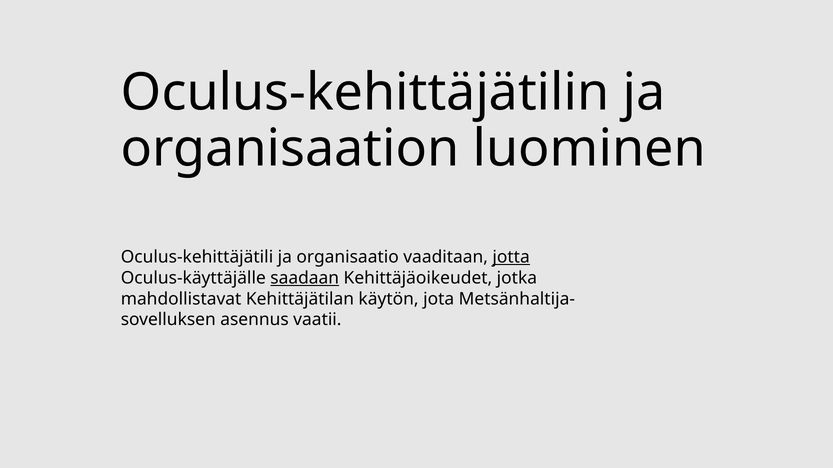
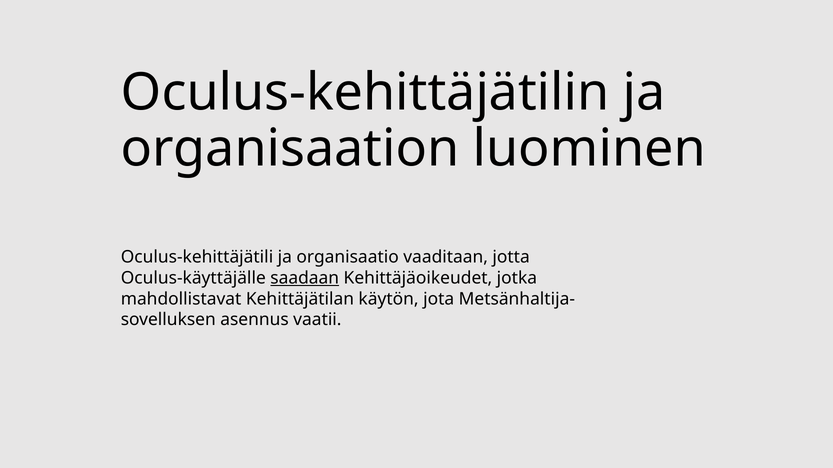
jotta underline: present -> none
